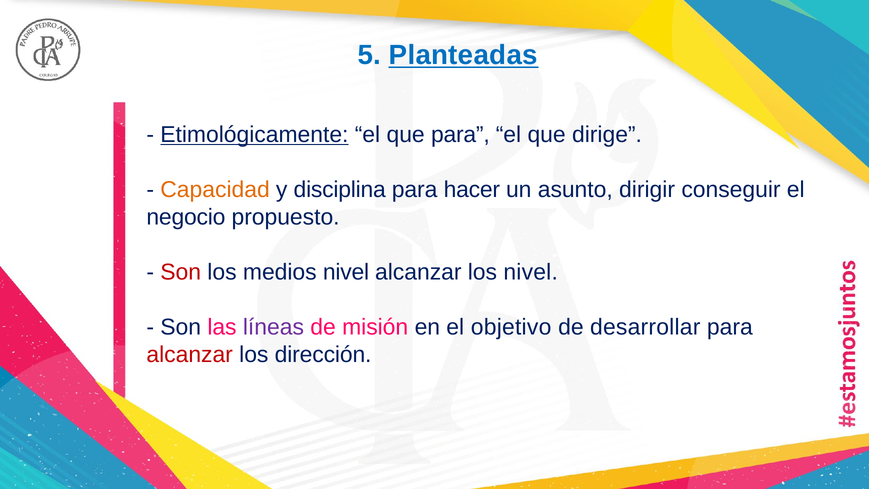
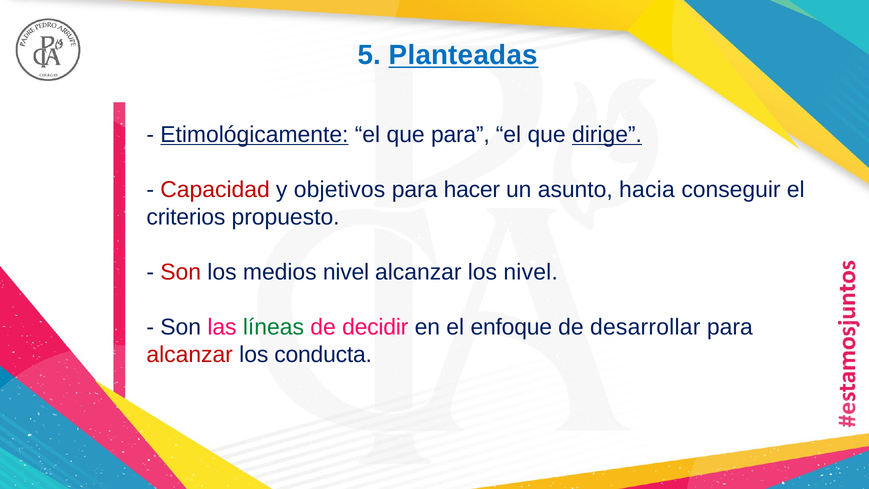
dirige underline: none -> present
Capacidad colour: orange -> red
disciplina: disciplina -> objetivos
dirigir: dirigir -> hacia
negocio: negocio -> criterios
líneas colour: purple -> green
misión: misión -> decidir
objetivo: objetivo -> enfoque
dirección: dirección -> conducta
